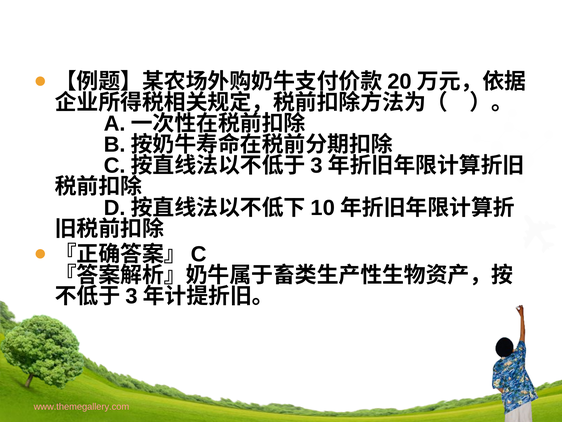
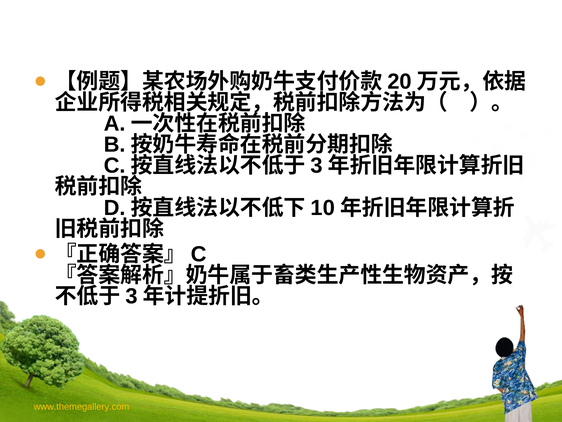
www.themegallery.com colour: pink -> yellow
